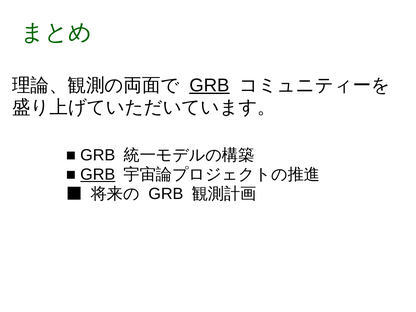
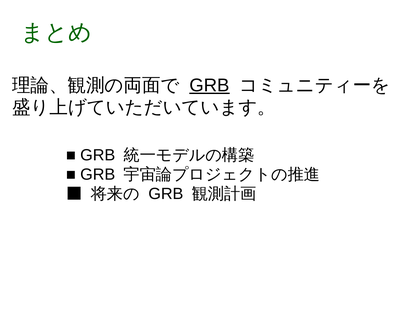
GRB at (98, 174) underline: present -> none
